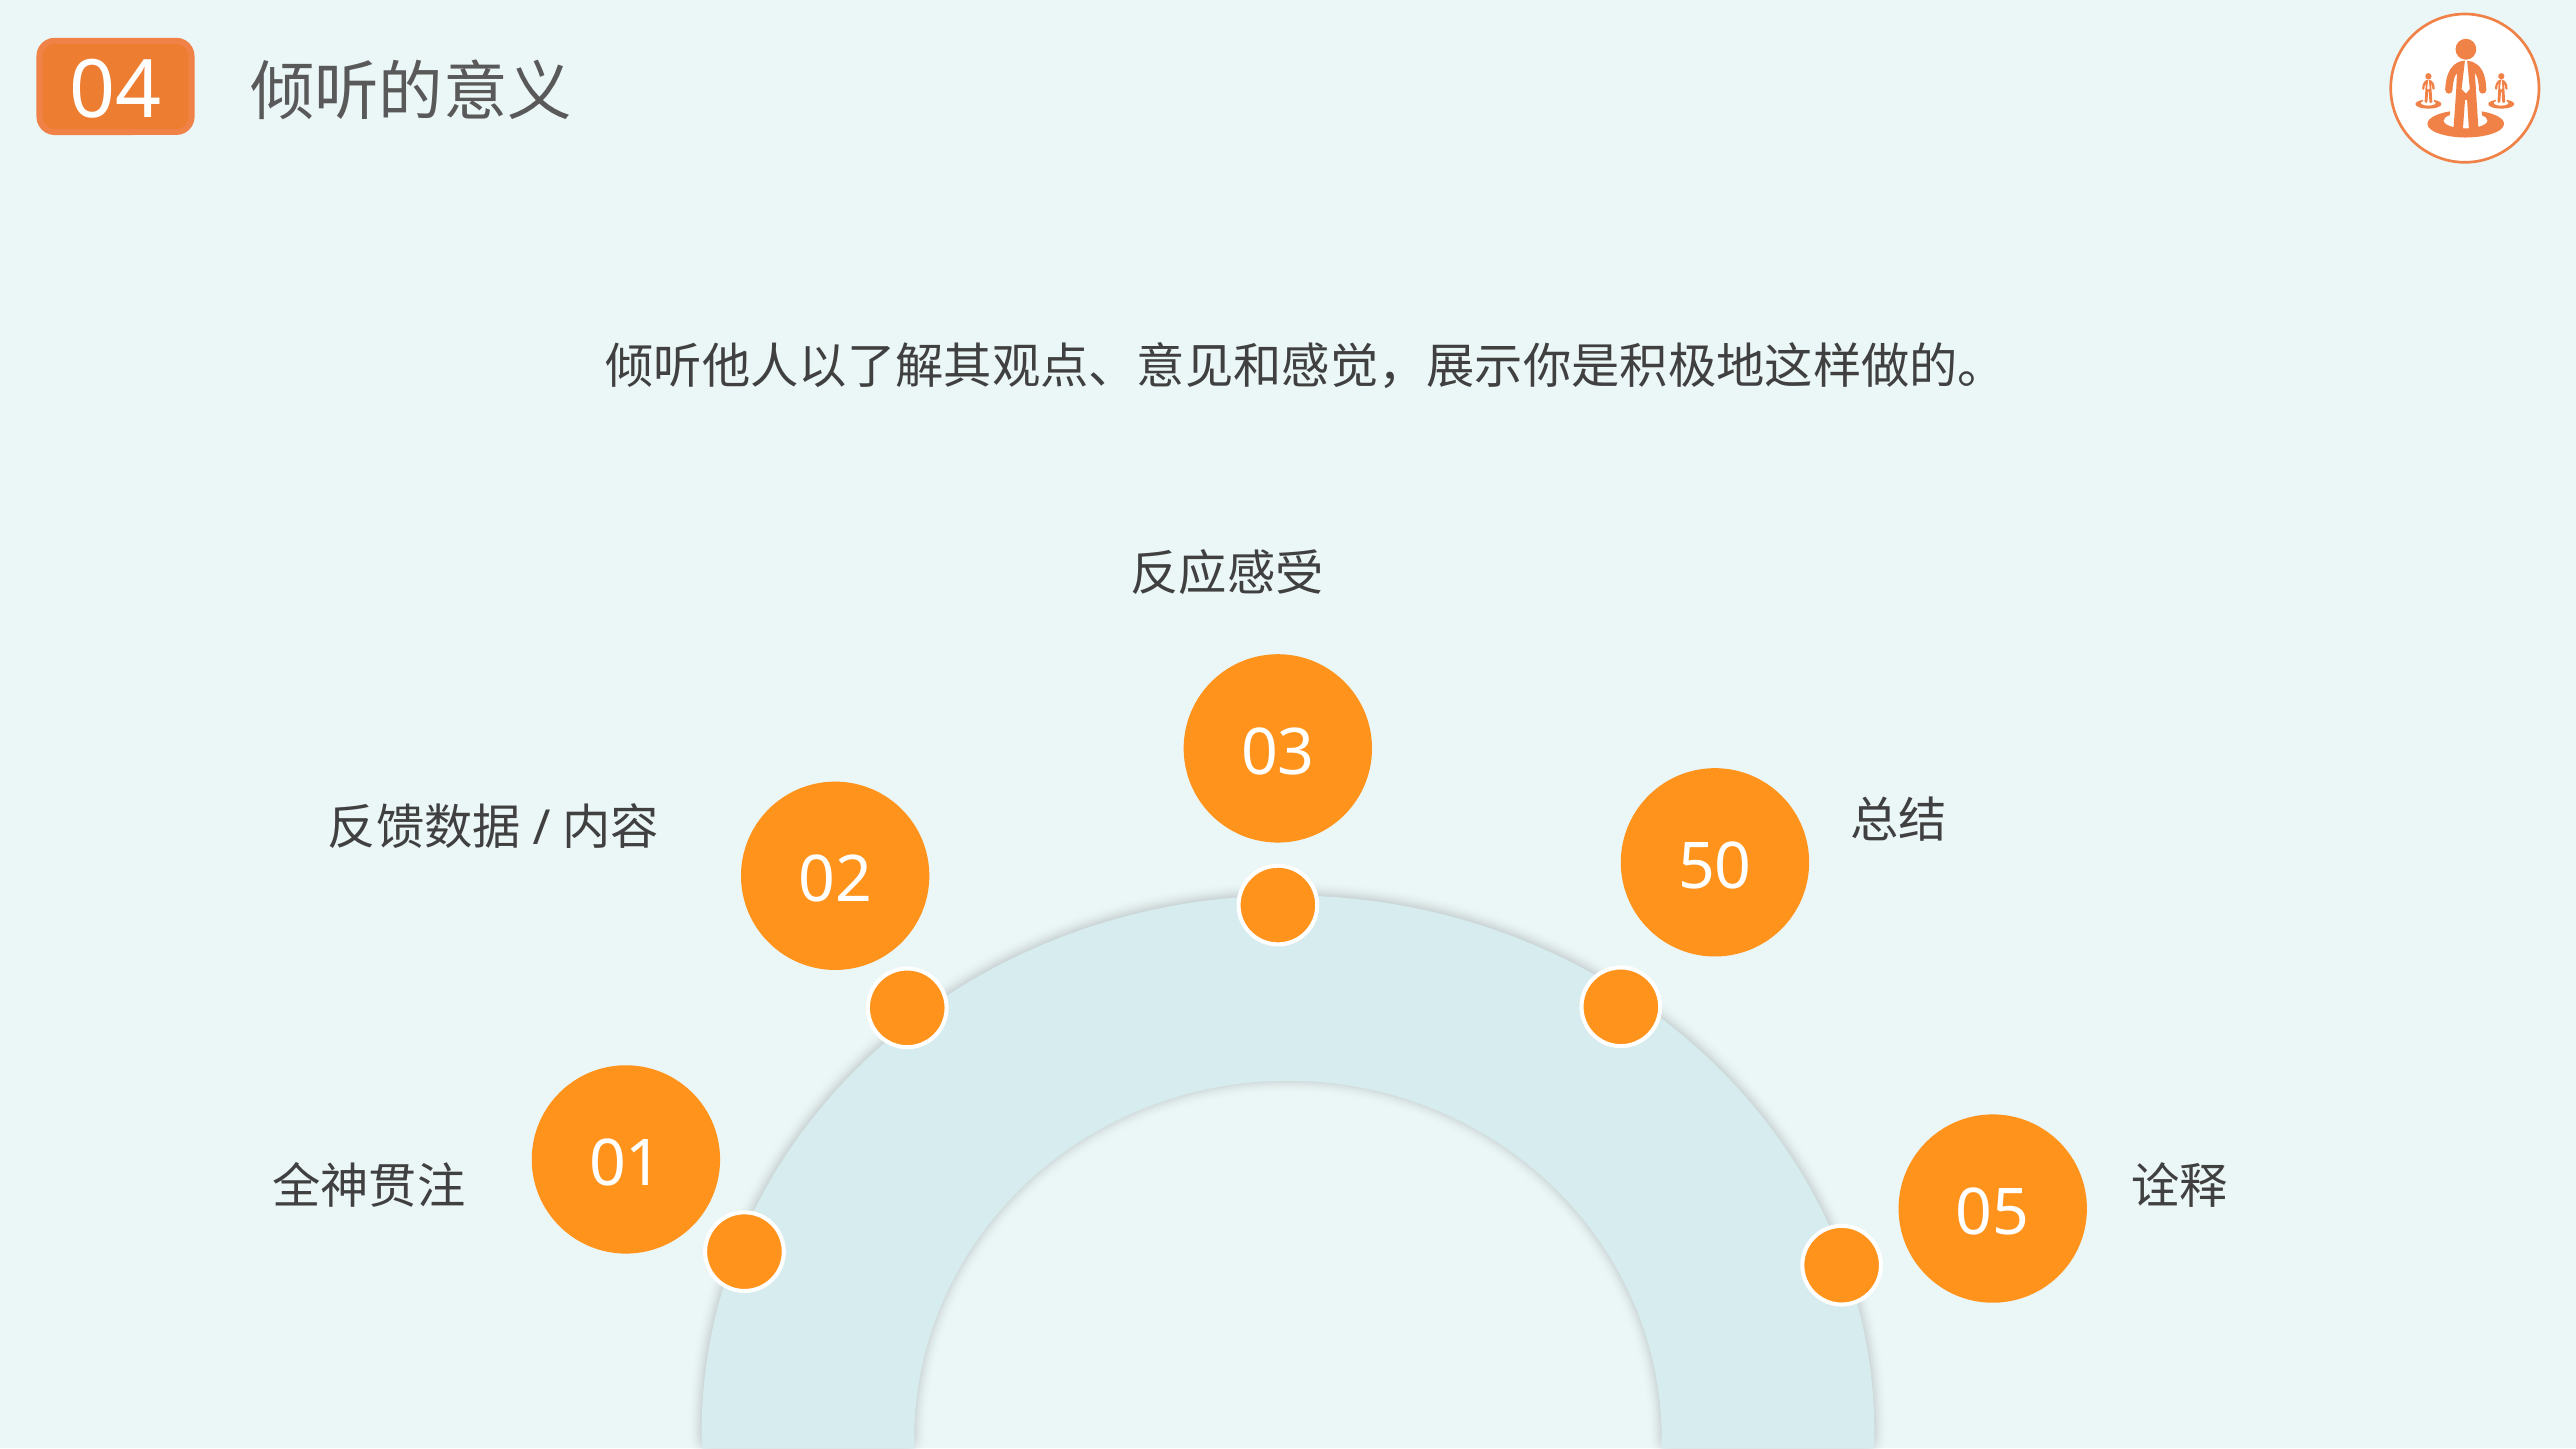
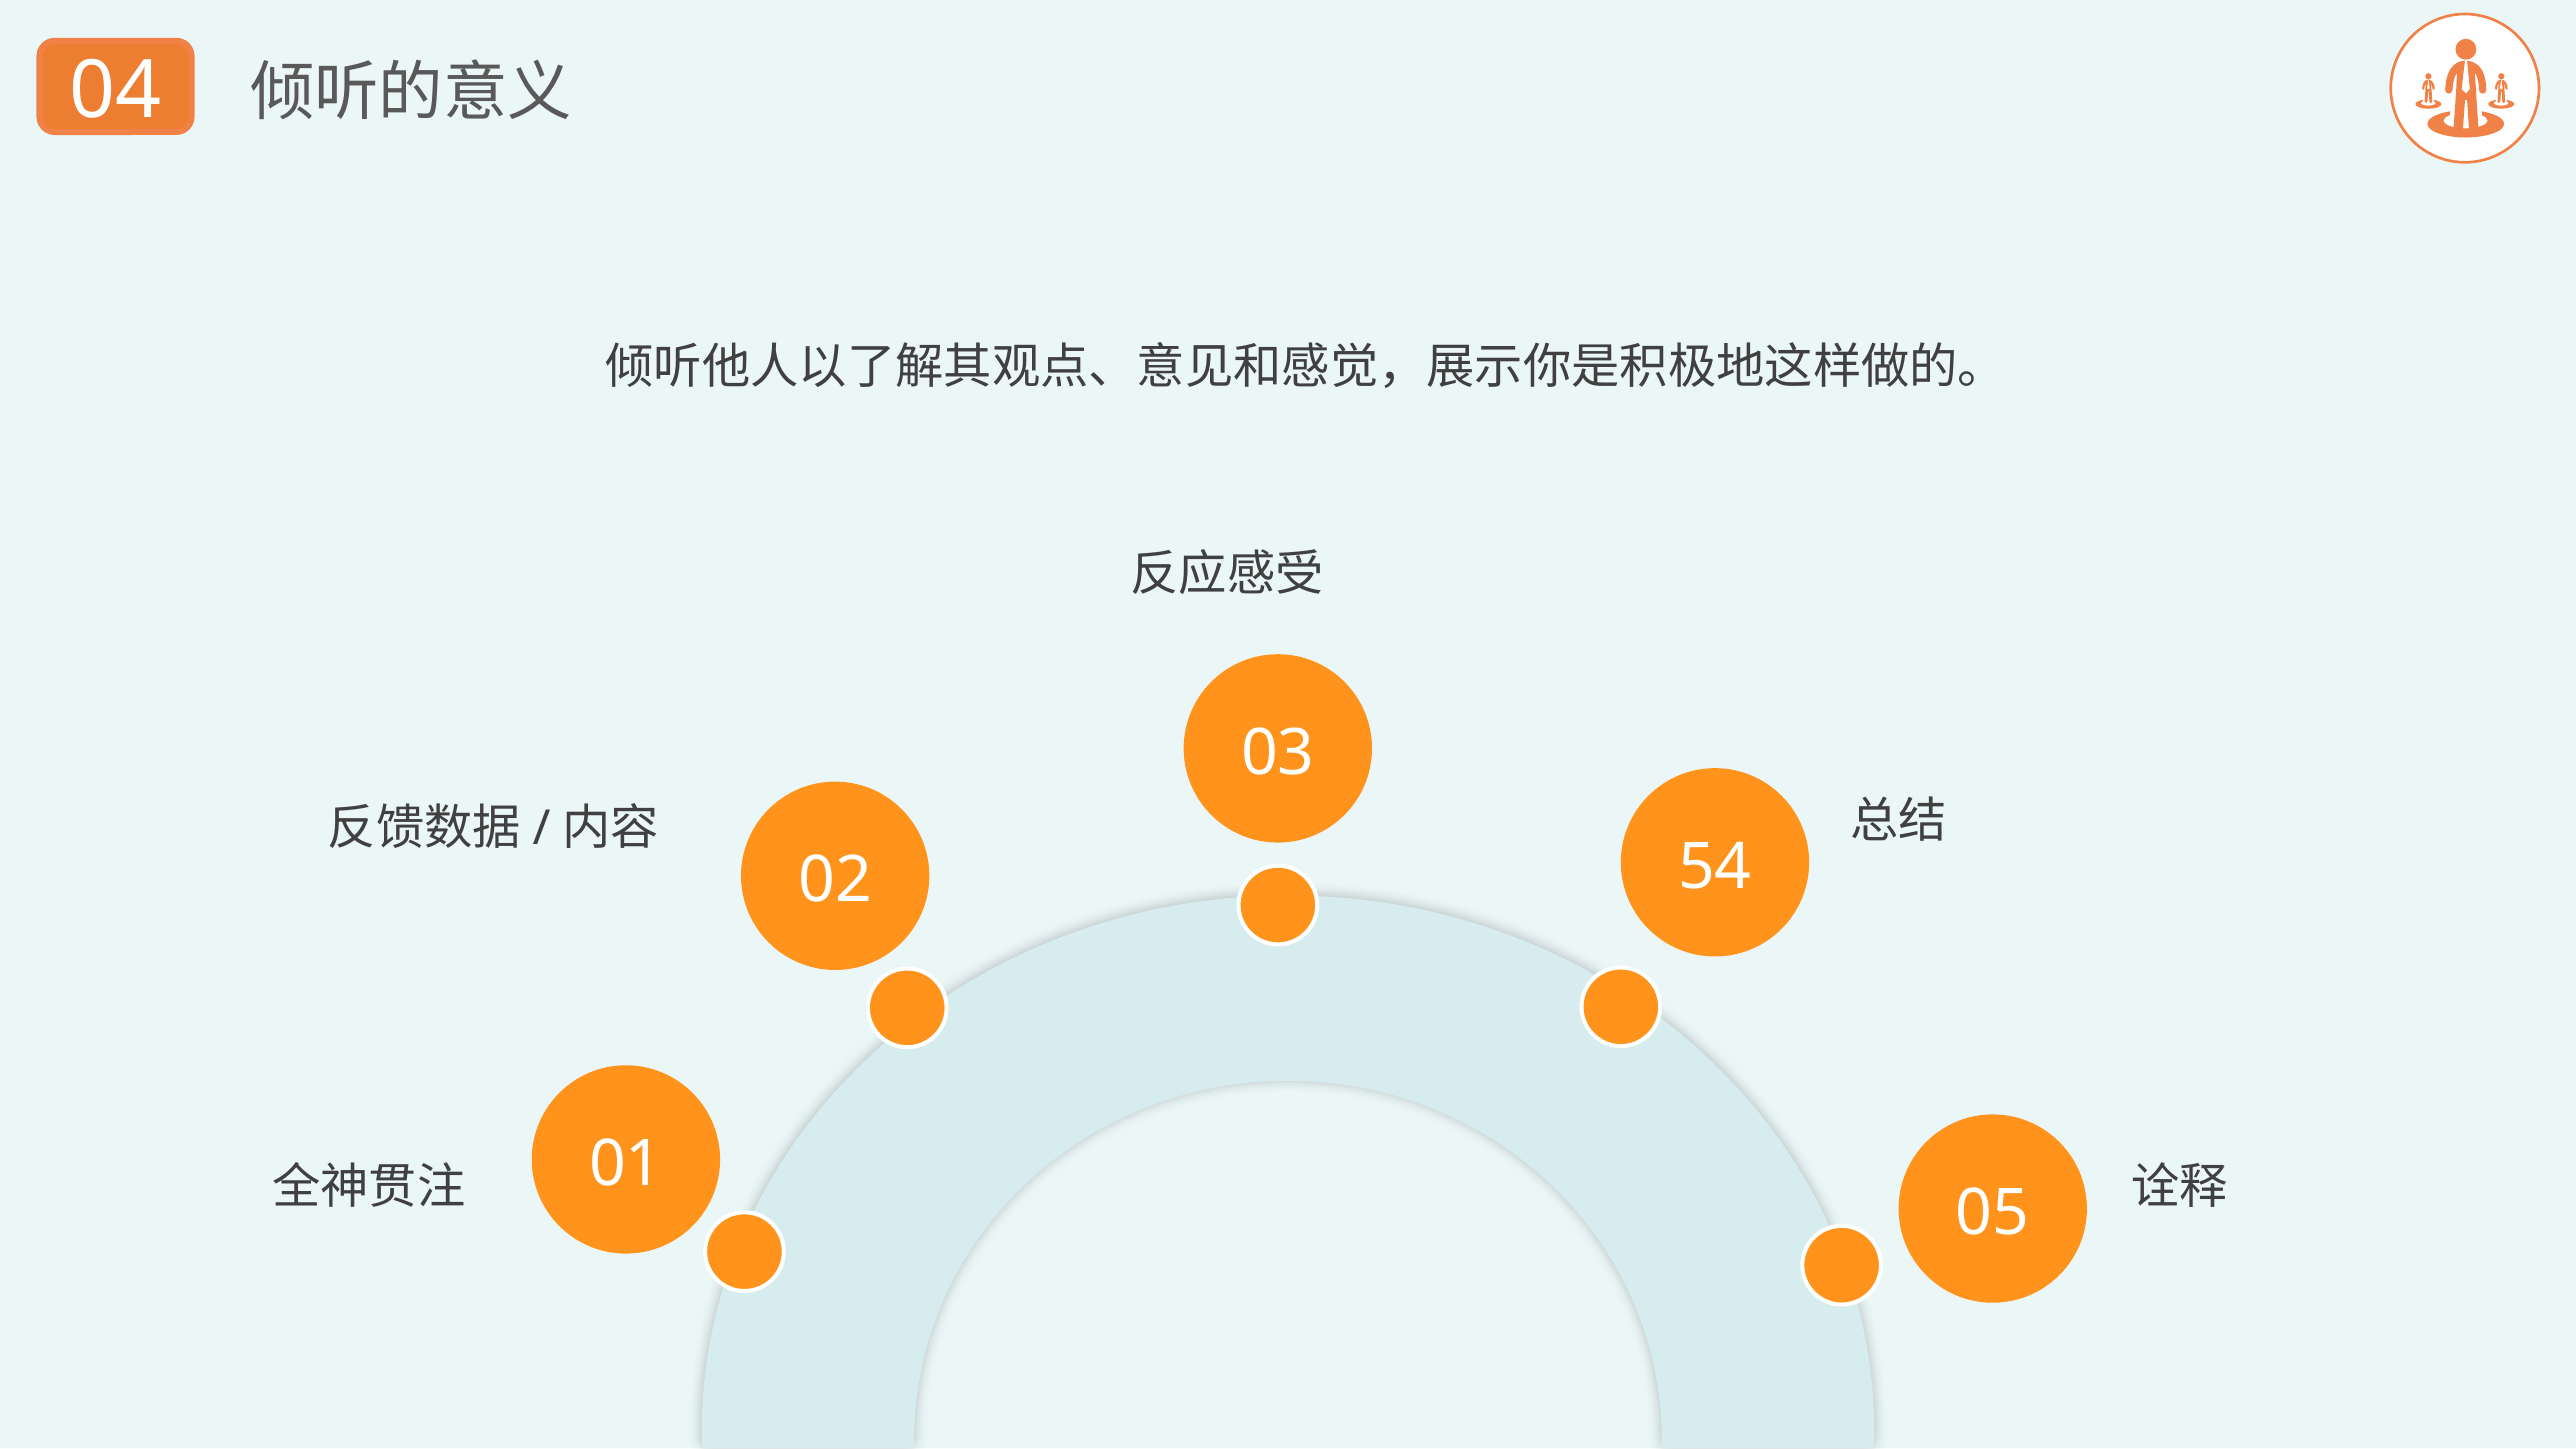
50: 50 -> 54
